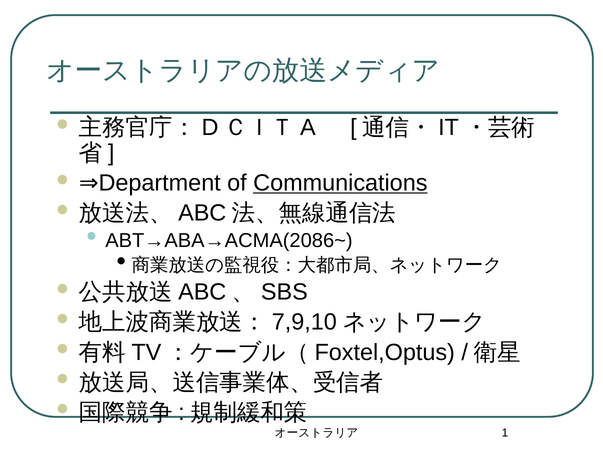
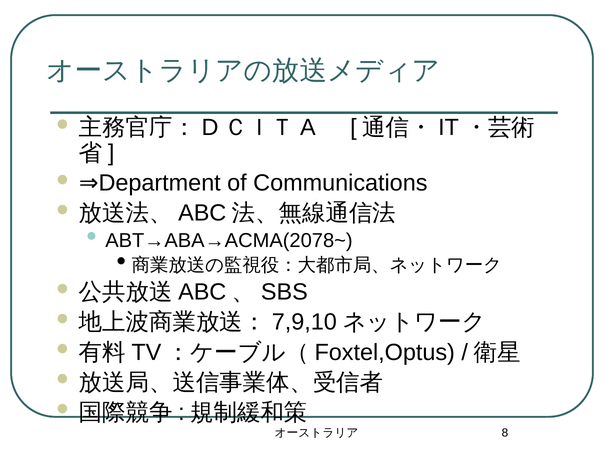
Communications underline: present -> none
ABT→ABA→ACMA(2086~: ABT→ABA→ACMA(2086~ -> ABT→ABA→ACMA(2078~
1: 1 -> 8
